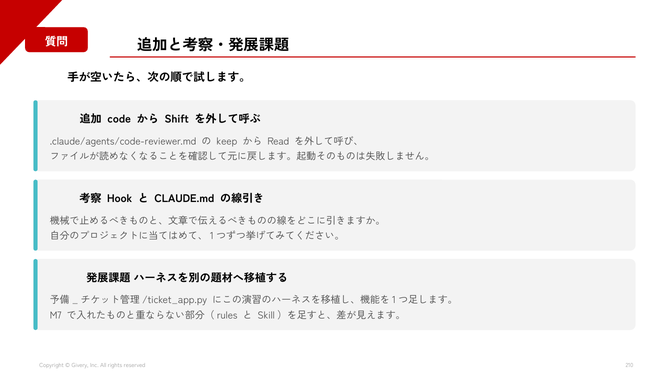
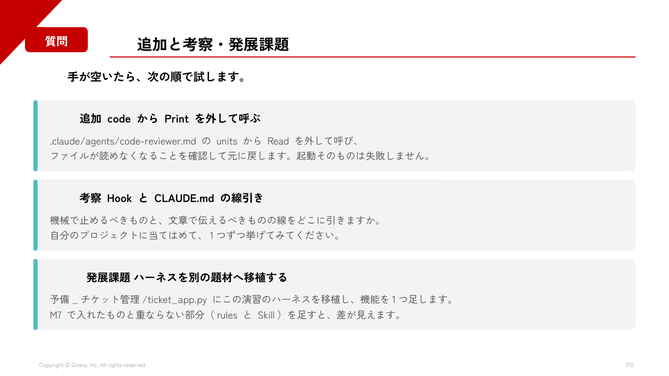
Shift: Shift -> Print
keep: keep -> units
